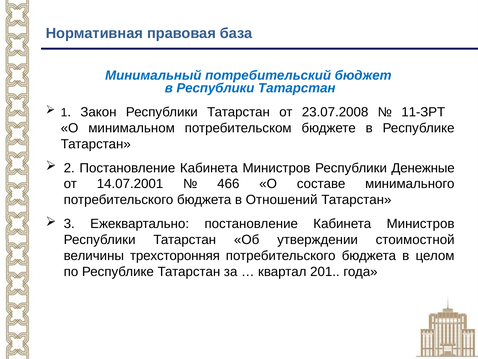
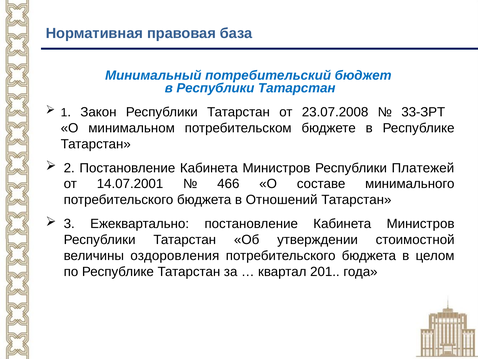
11-ЗРТ: 11-ЗРТ -> 33-ЗРТ
Денежные: Денежные -> Платежей
трехсторонняя: трехсторонняя -> оздоровления
